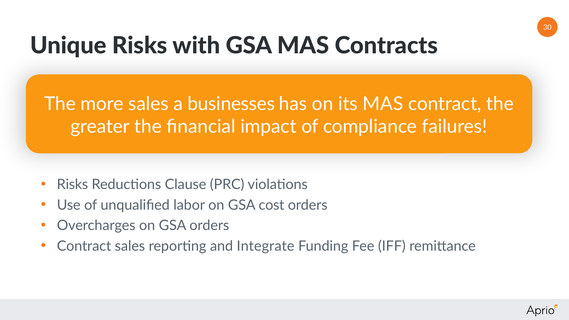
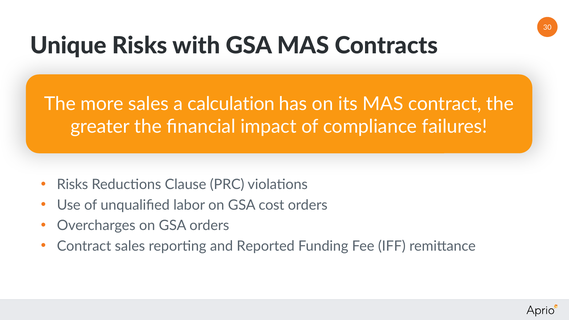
businesses: businesses -> calculation
Integrate: Integrate -> Reported
